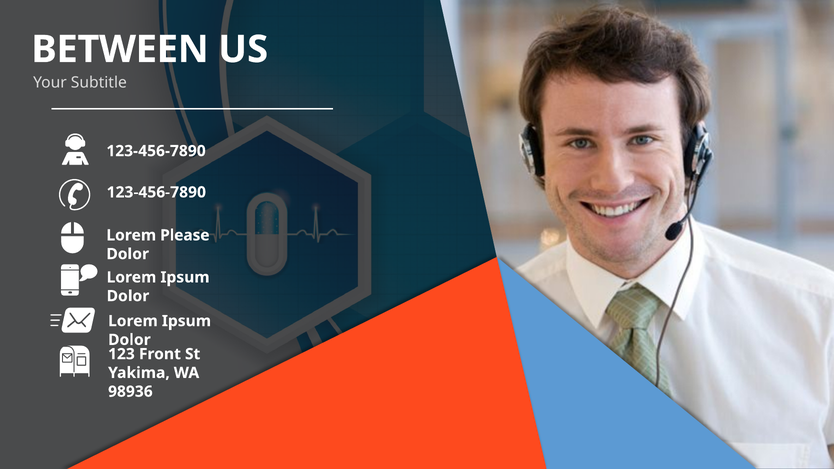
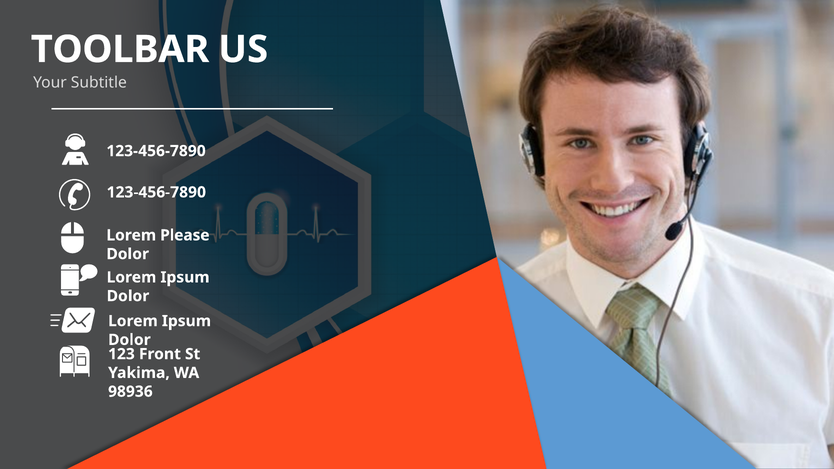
BETWEEN: BETWEEN -> TOOLBAR
